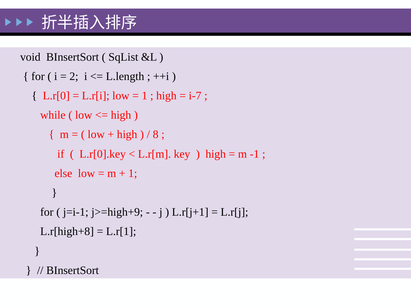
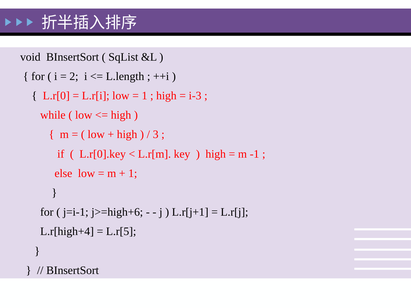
i-7: i-7 -> i-3
8: 8 -> 3
j>=high+9: j>=high+9 -> j>=high+6
L.r[high+8: L.r[high+8 -> L.r[high+4
L.r[1: L.r[1 -> L.r[5
